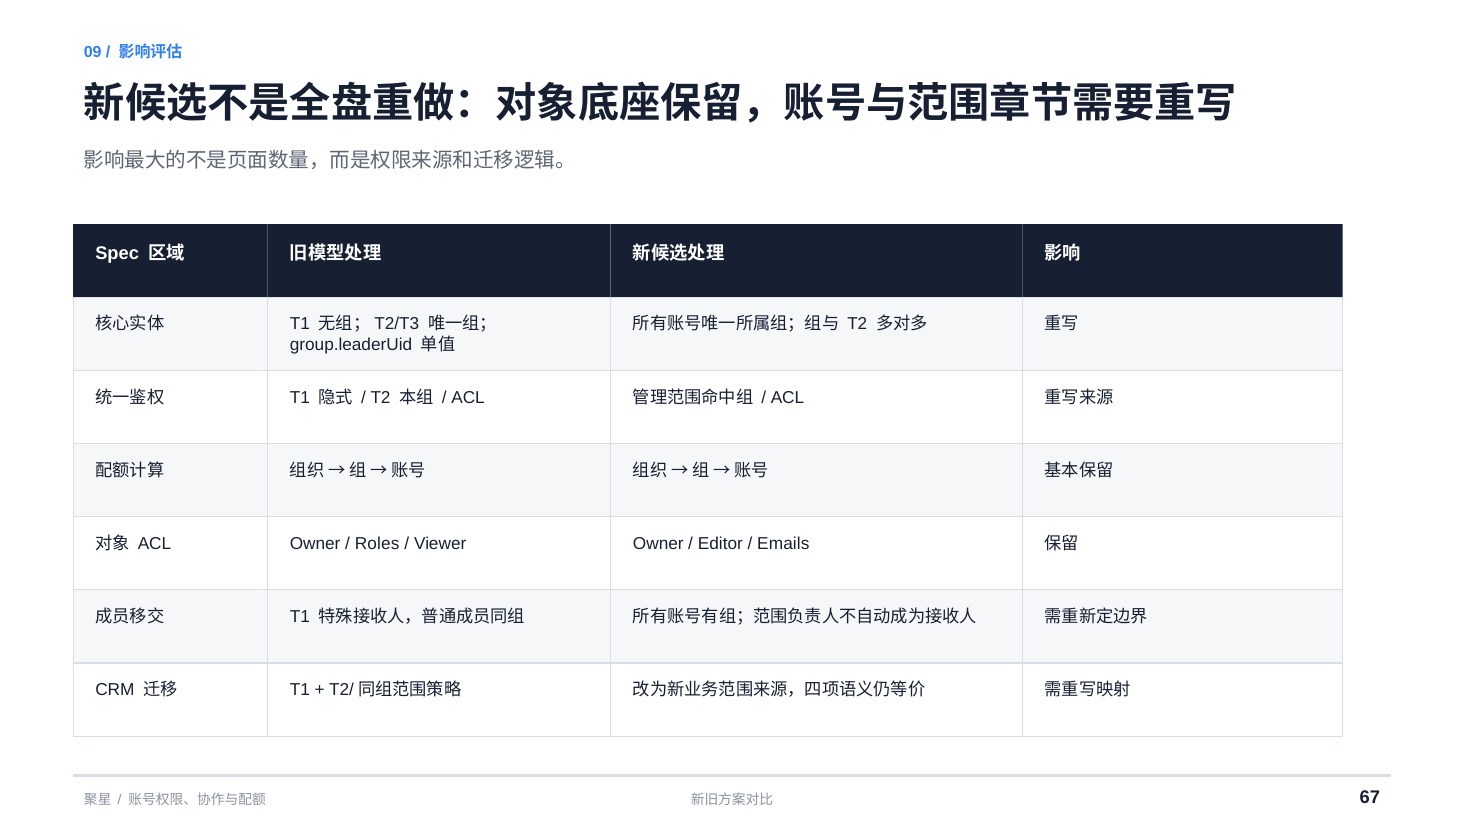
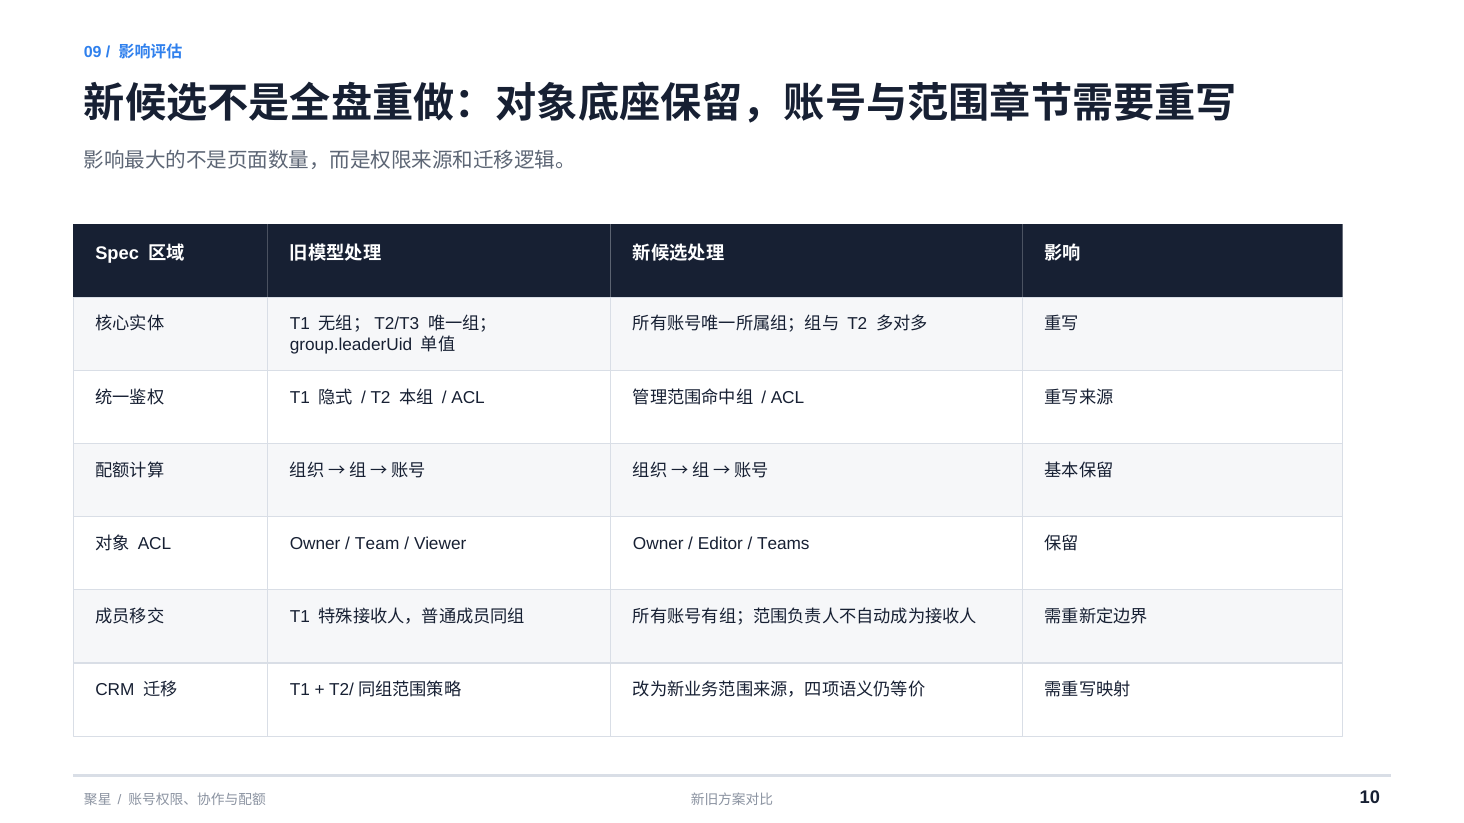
Roles: Roles -> Team
Emails: Emails -> Teams
67: 67 -> 10
